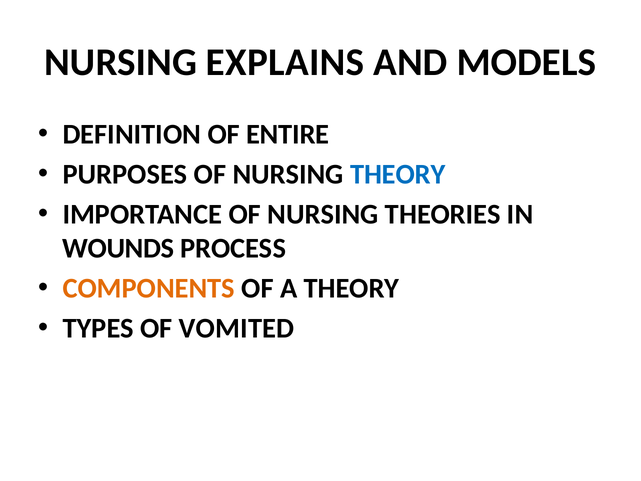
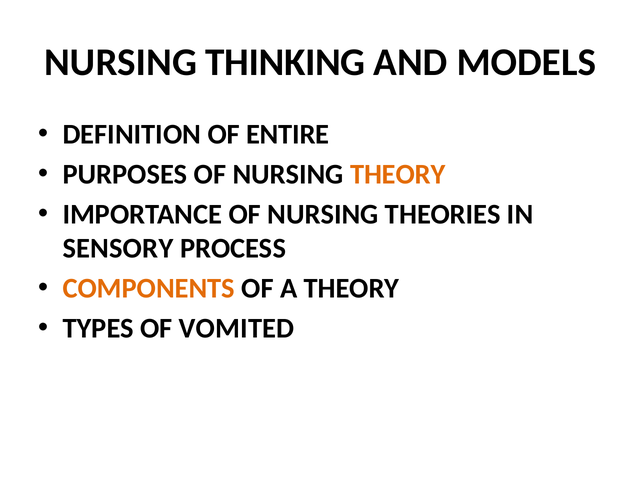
EXPLAINS: EXPLAINS -> THINKING
THEORY at (398, 174) colour: blue -> orange
WOUNDS: WOUNDS -> SENSORY
